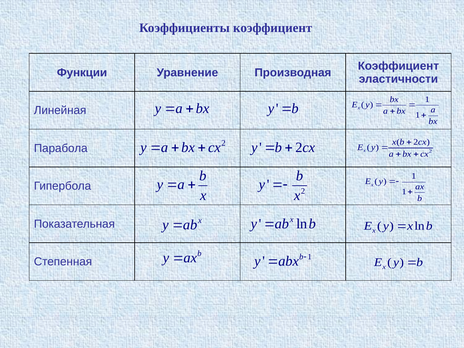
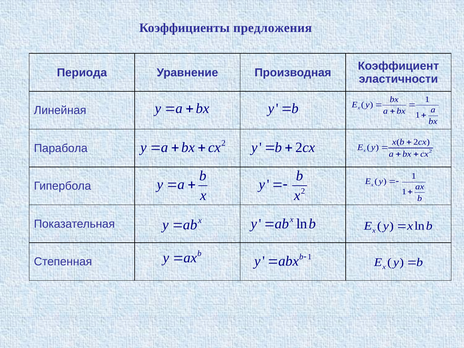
Коэффициенты коэффициент: коэффициент -> предложения
Функции: Функции -> Периода
